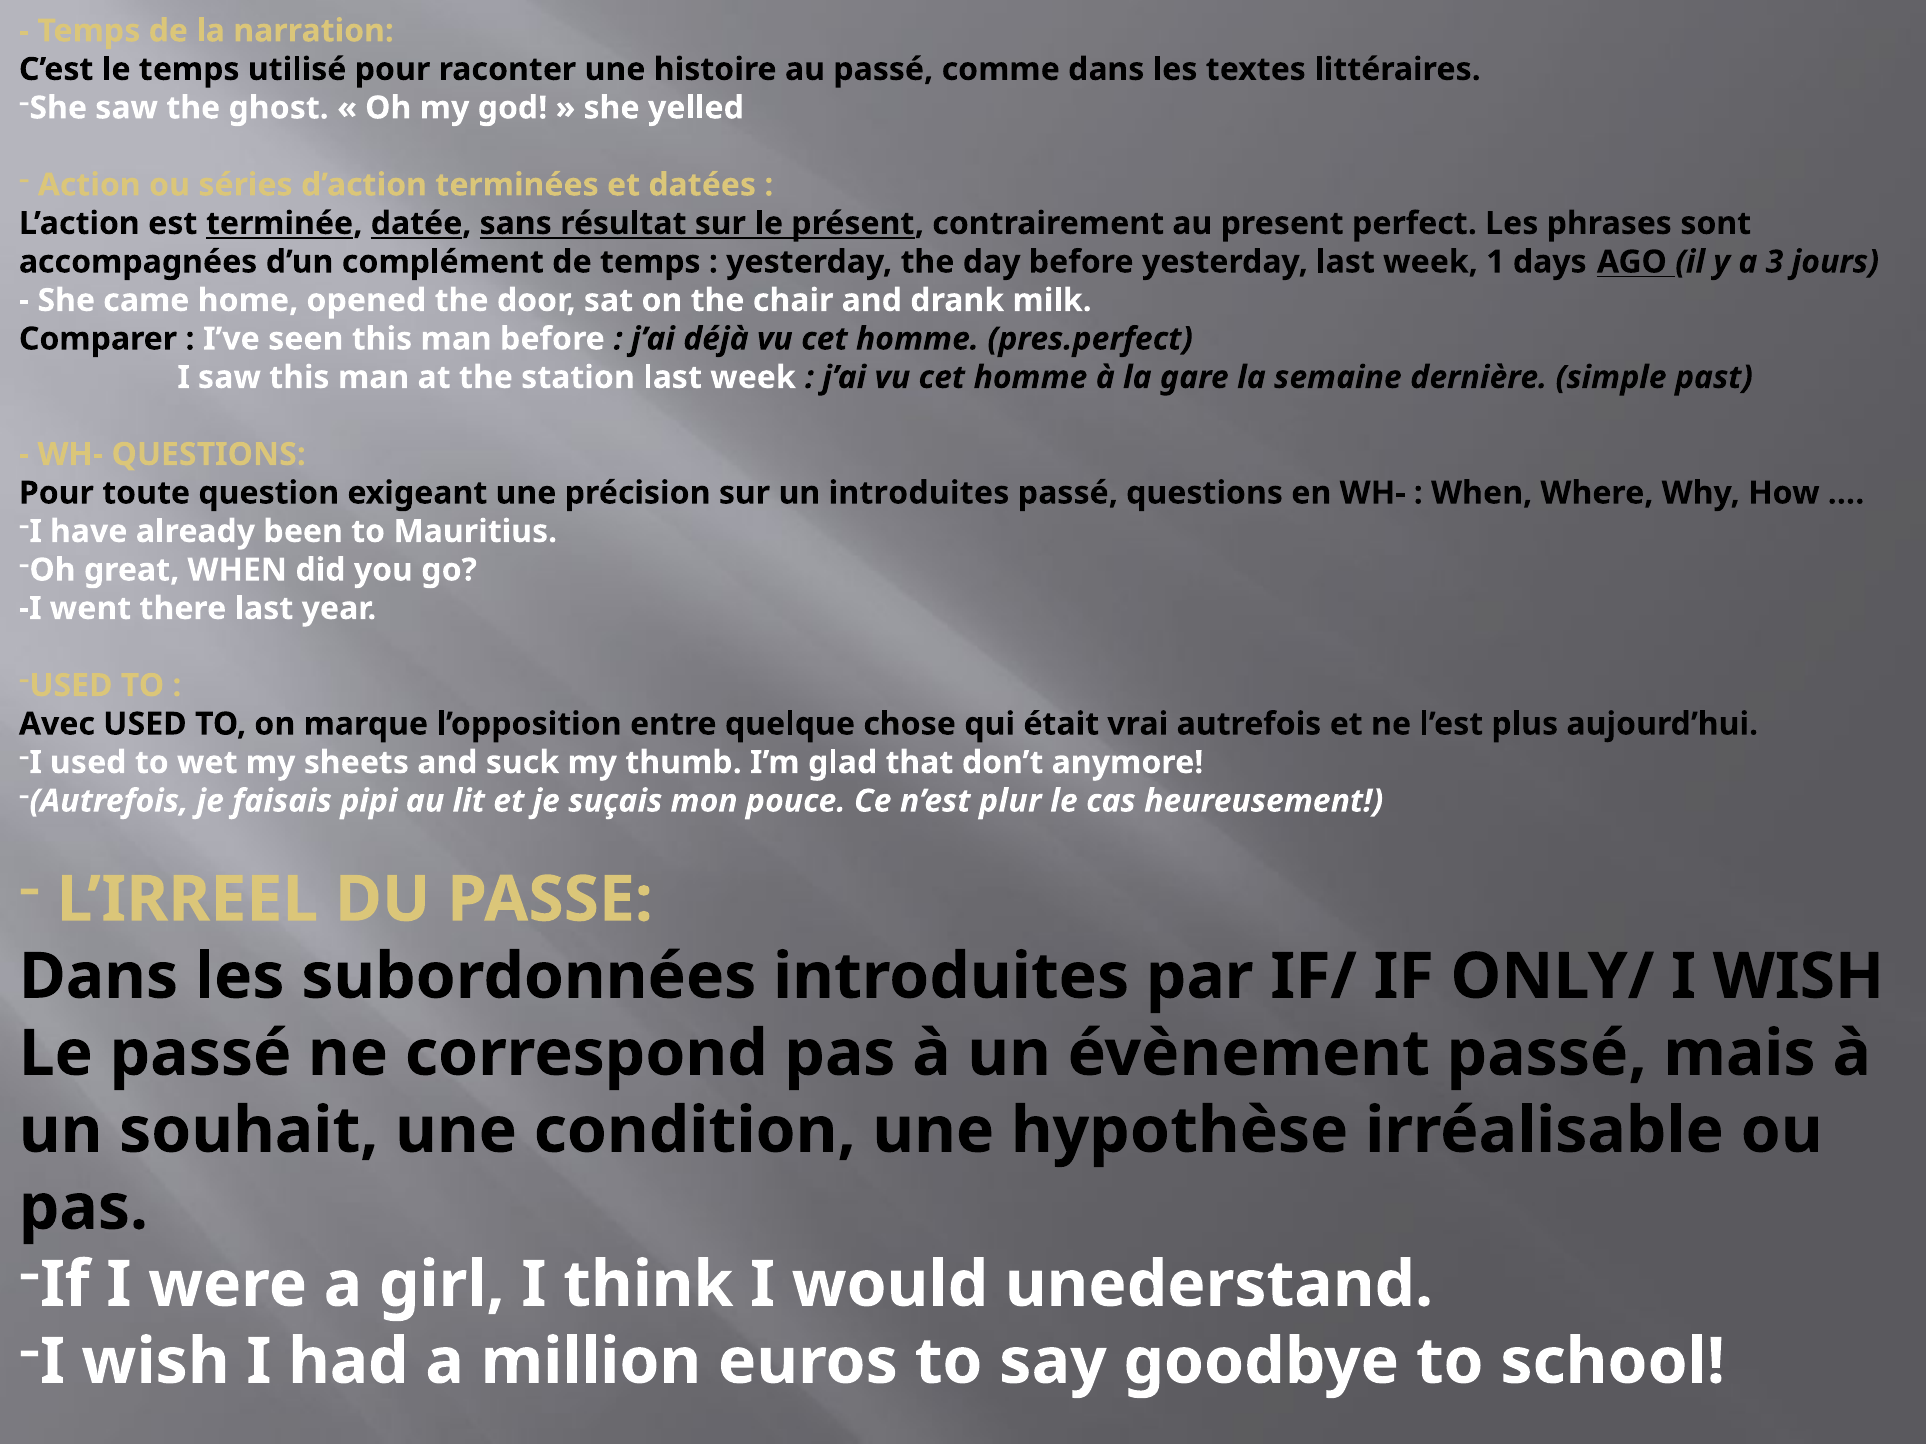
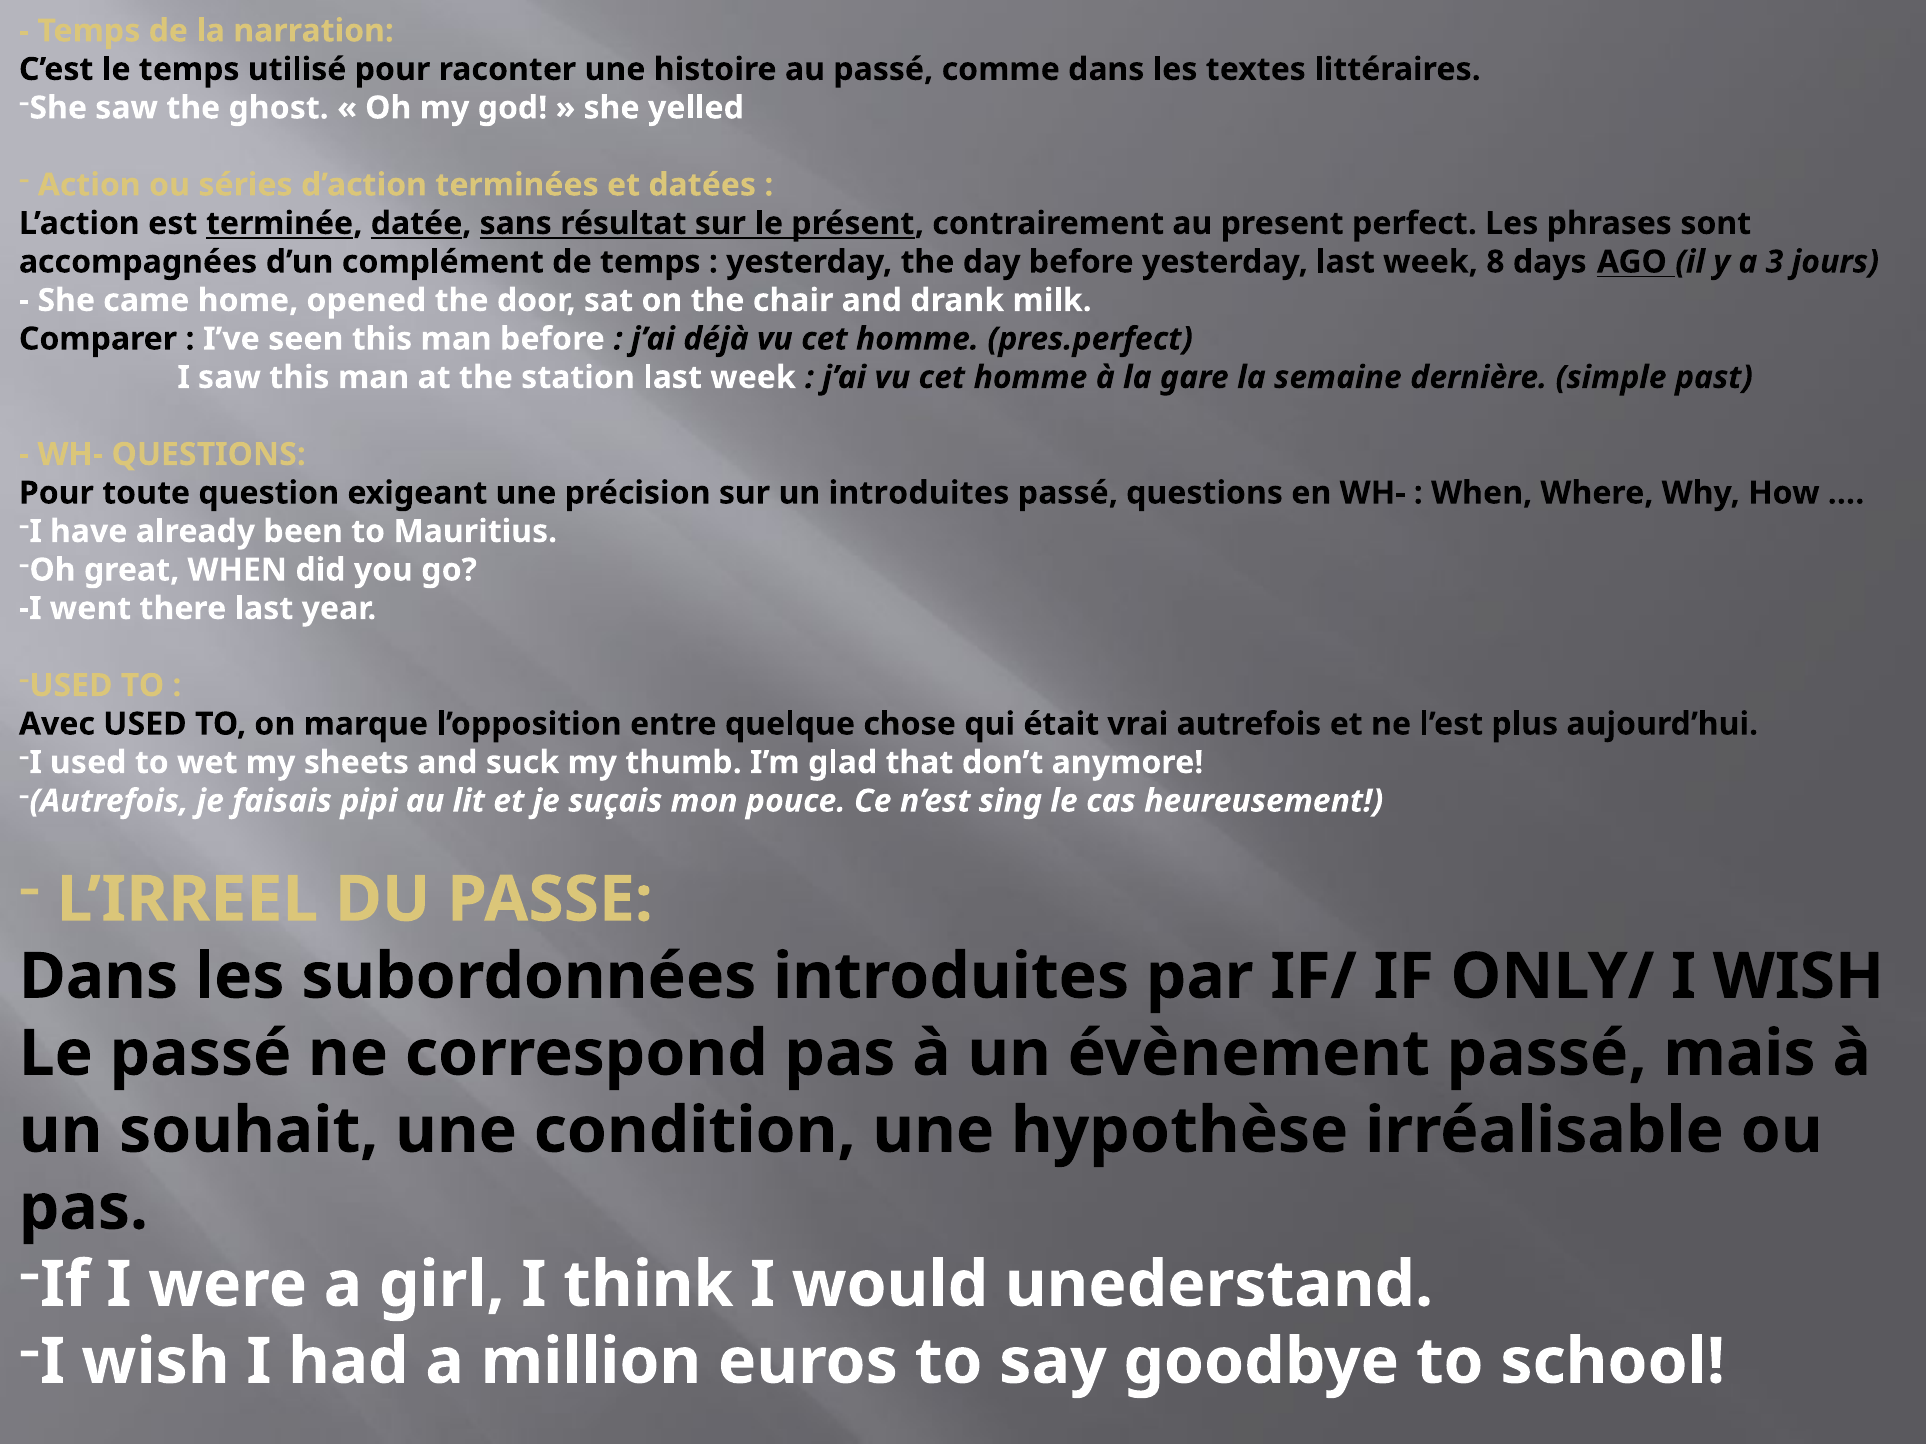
1: 1 -> 8
plur: plur -> sing
